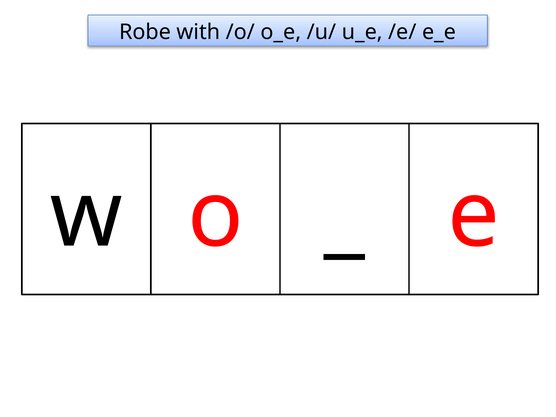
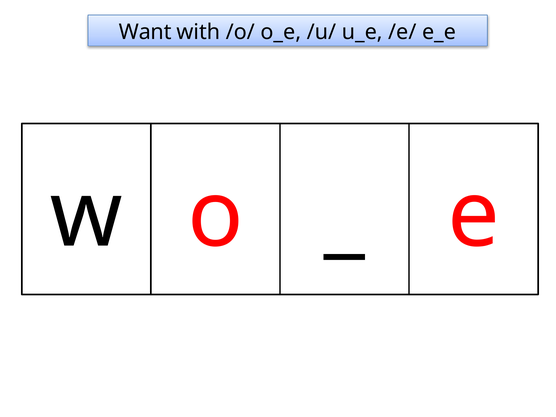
Robe: Robe -> Want
